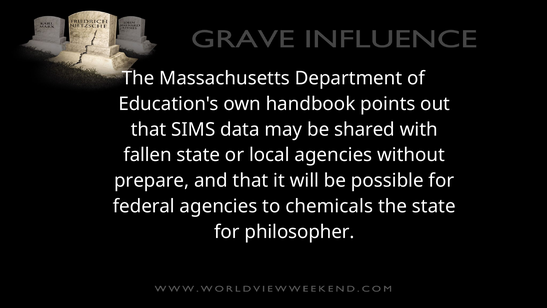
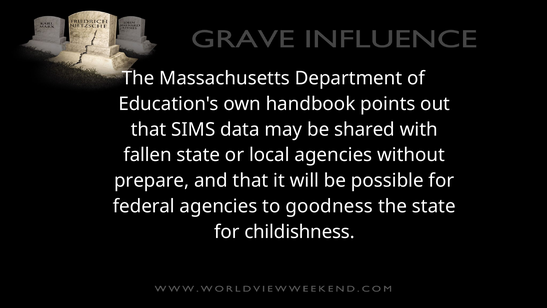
chemicals: chemicals -> goodness
philosopher: philosopher -> childishness
